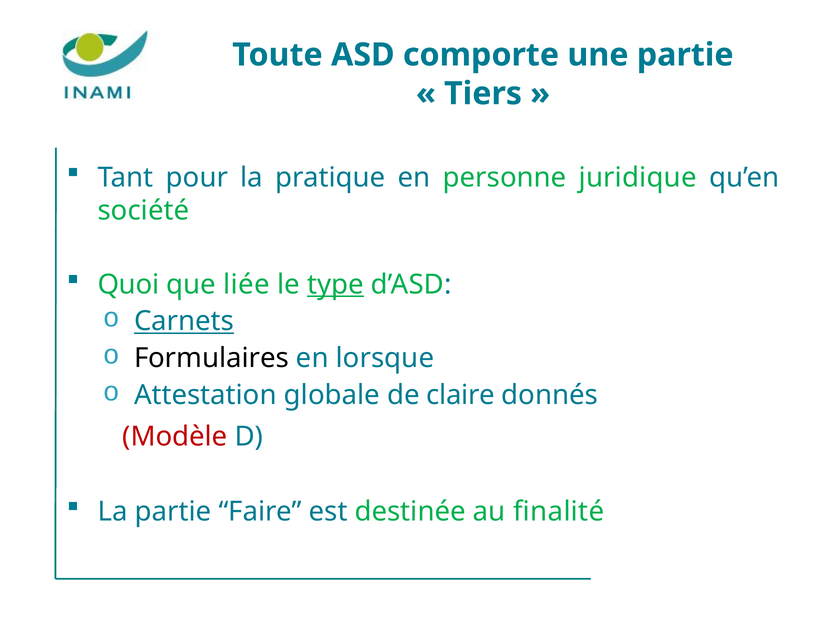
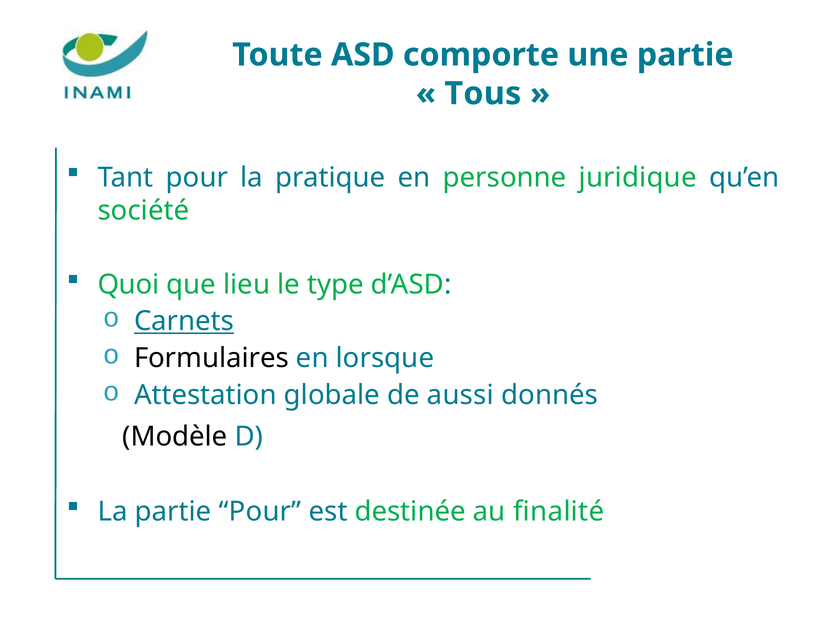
Tiers: Tiers -> Tous
liée: liée -> lieu
type underline: present -> none
claire: claire -> aussi
Modèle colour: red -> black
partie Faire: Faire -> Pour
